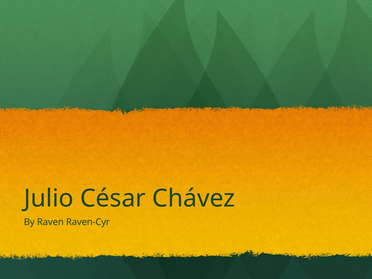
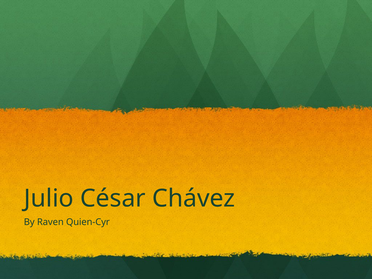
Raven-Cyr: Raven-Cyr -> Quien-Cyr
